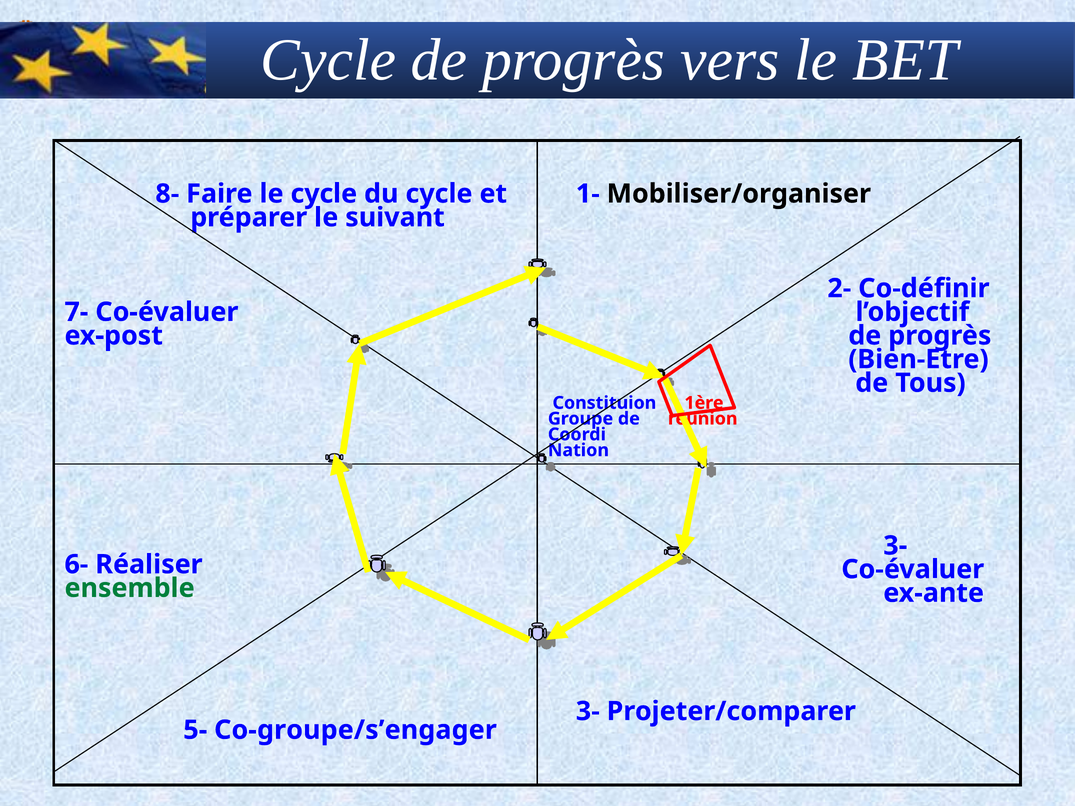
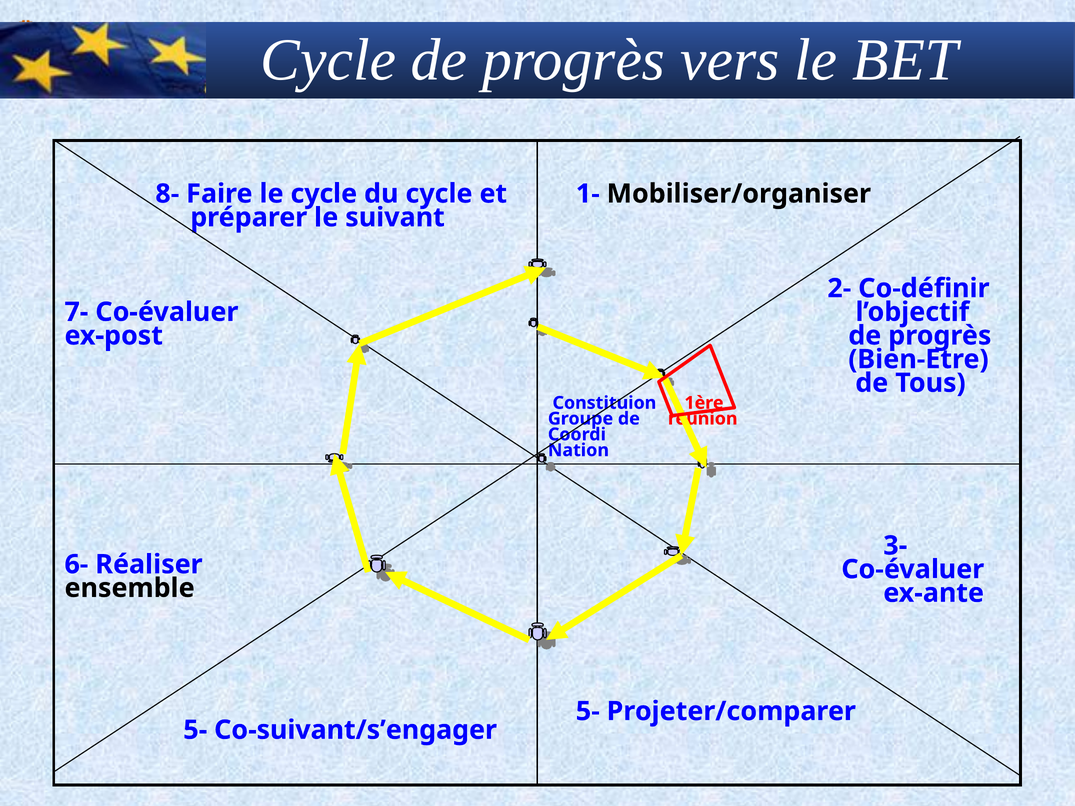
ensemble colour: green -> black
3- at (588, 711): 3- -> 5-
Co-groupe/s’engager: Co-groupe/s’engager -> Co-suivant/s’engager
